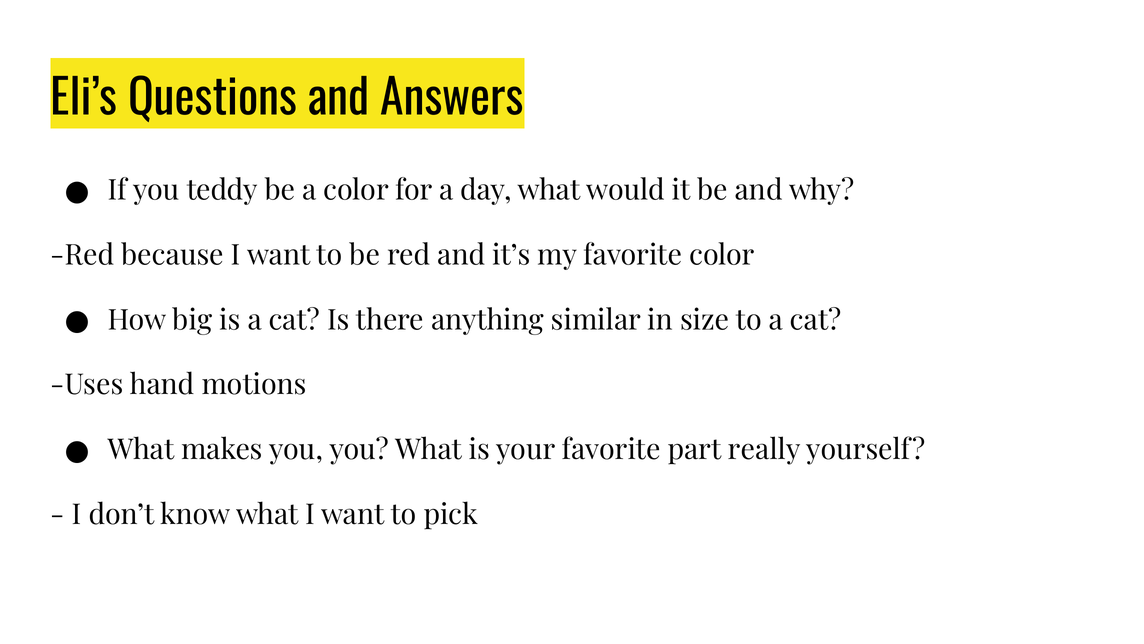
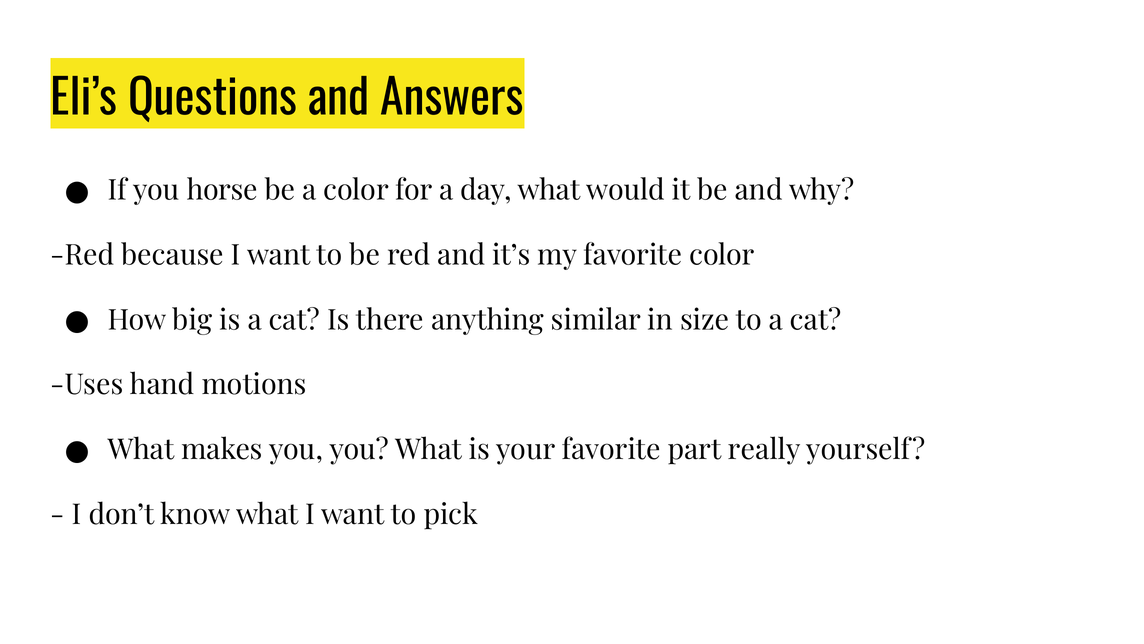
teddy: teddy -> horse
